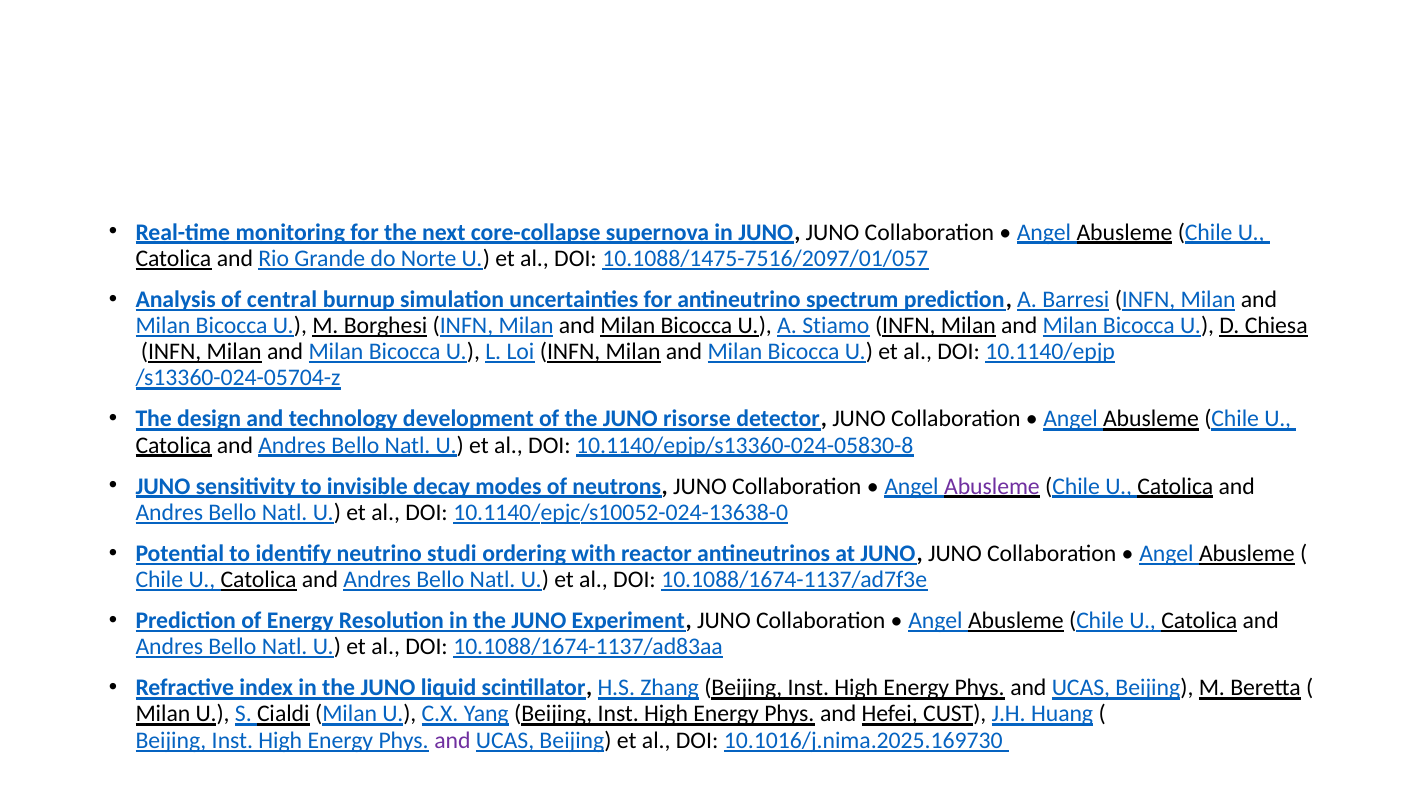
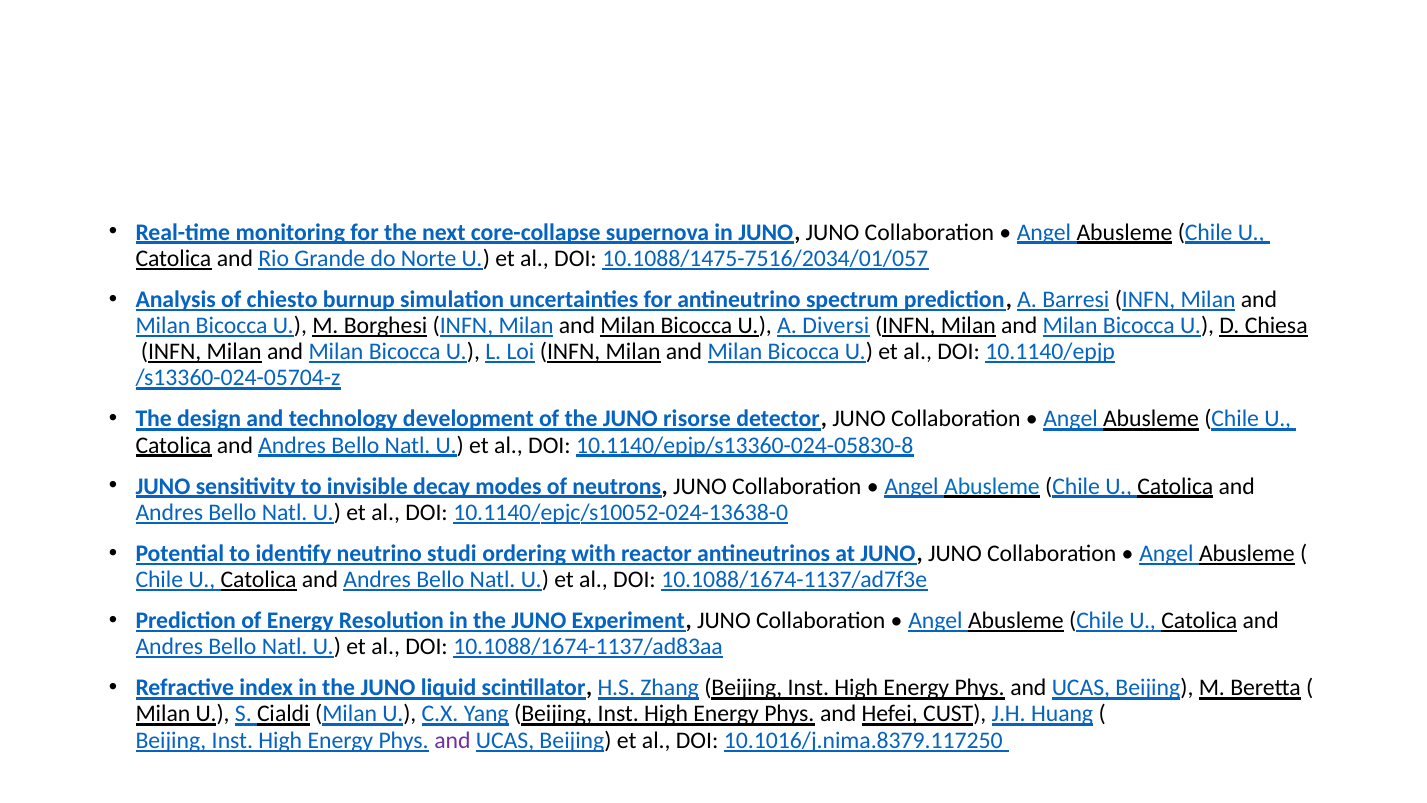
10.1088/1475-7516/2097/01/057: 10.1088/1475-7516/2097/01/057 -> 10.1088/1475-7516/2034/01/057
central: central -> chiesto
Stiamo: Stiamo -> Diversi
Abusleme at (992, 486) colour: purple -> blue
10.1016/j.nima.2025.169730: 10.1016/j.nima.2025.169730 -> 10.1016/j.nima.8379.117250
